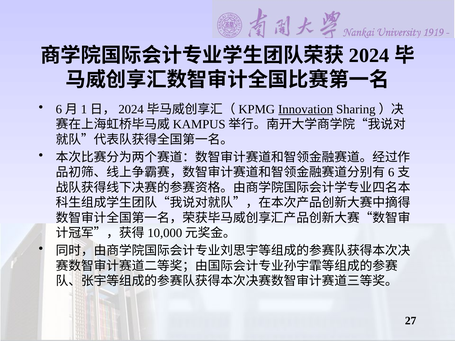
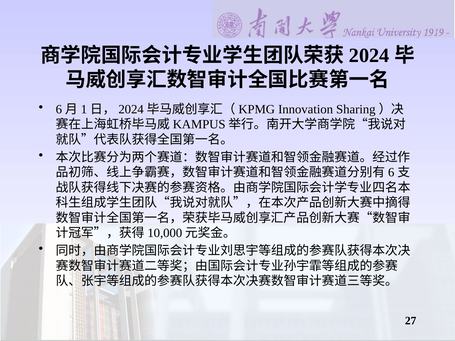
Innovation underline: present -> none
